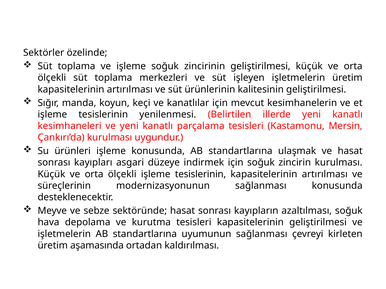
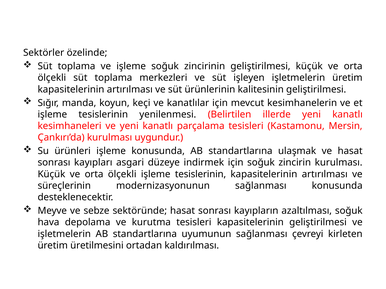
aşamasında: aşamasında -> üretilmesini
